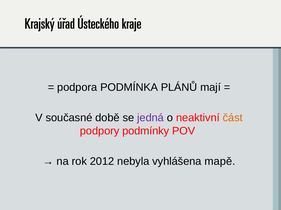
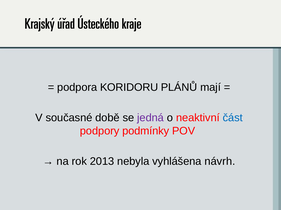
PODMÍNKA: PODMÍNKA -> KORIDORU
část colour: orange -> blue
2012: 2012 -> 2013
mapě: mapě -> návrh
